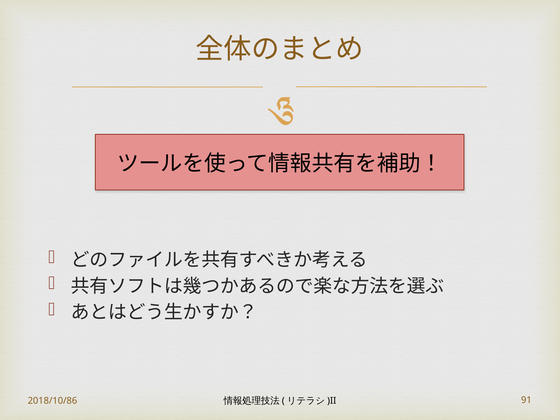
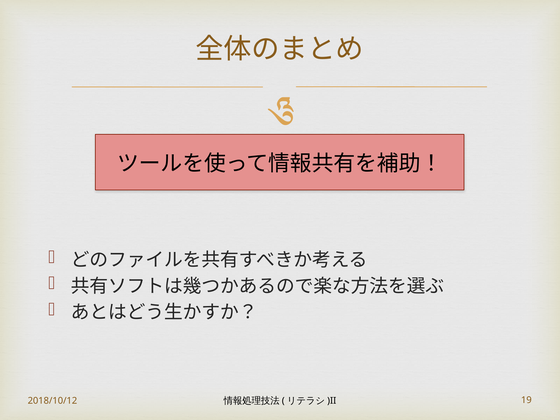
2018/10/86: 2018/10/86 -> 2018/10/12
91: 91 -> 19
